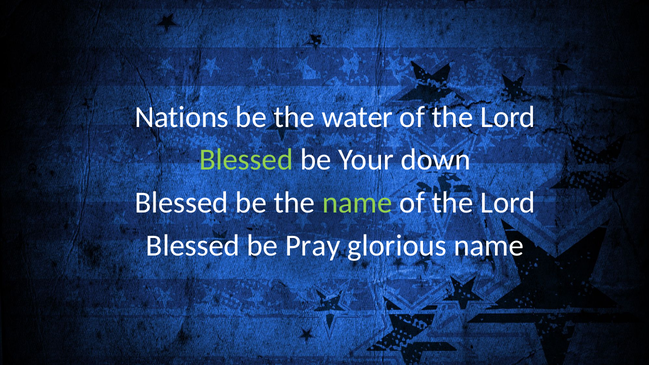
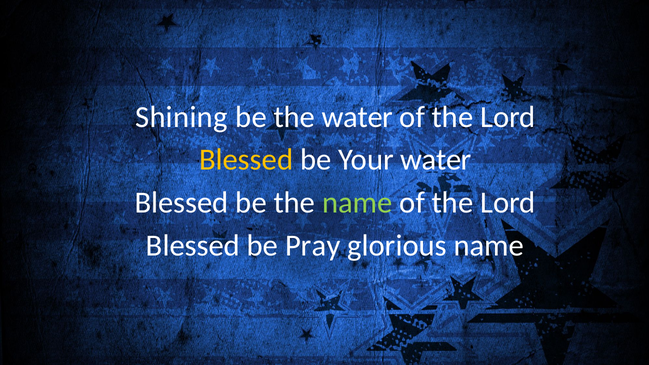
Nations: Nations -> Shining
Blessed at (246, 160) colour: light green -> yellow
Your down: down -> water
